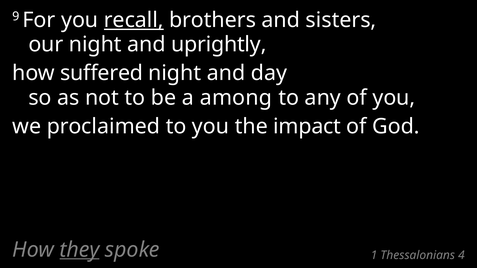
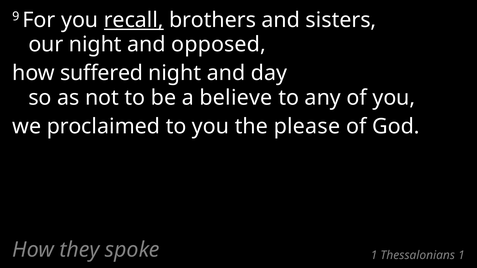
uprightly: uprightly -> opposed
among: among -> believe
impact: impact -> please
they underline: present -> none
Thessalonians 4: 4 -> 1
